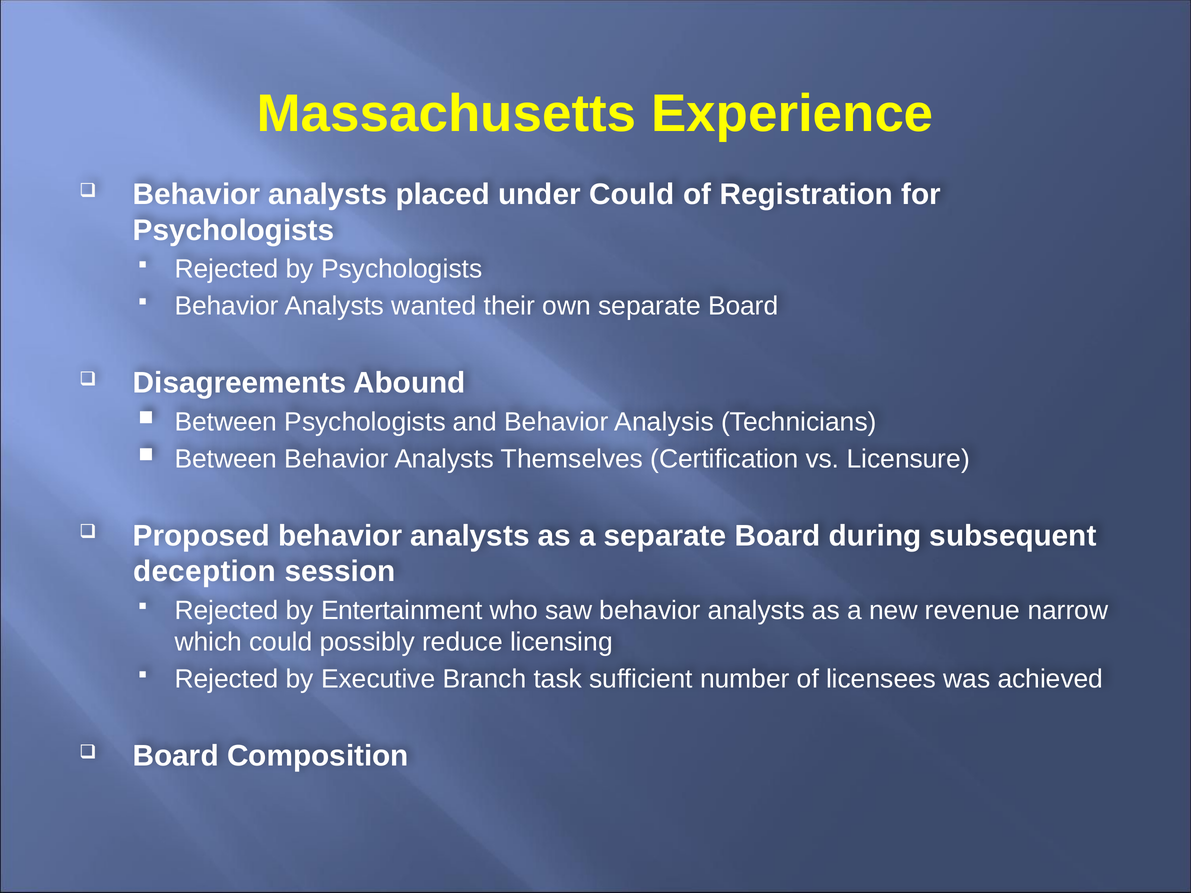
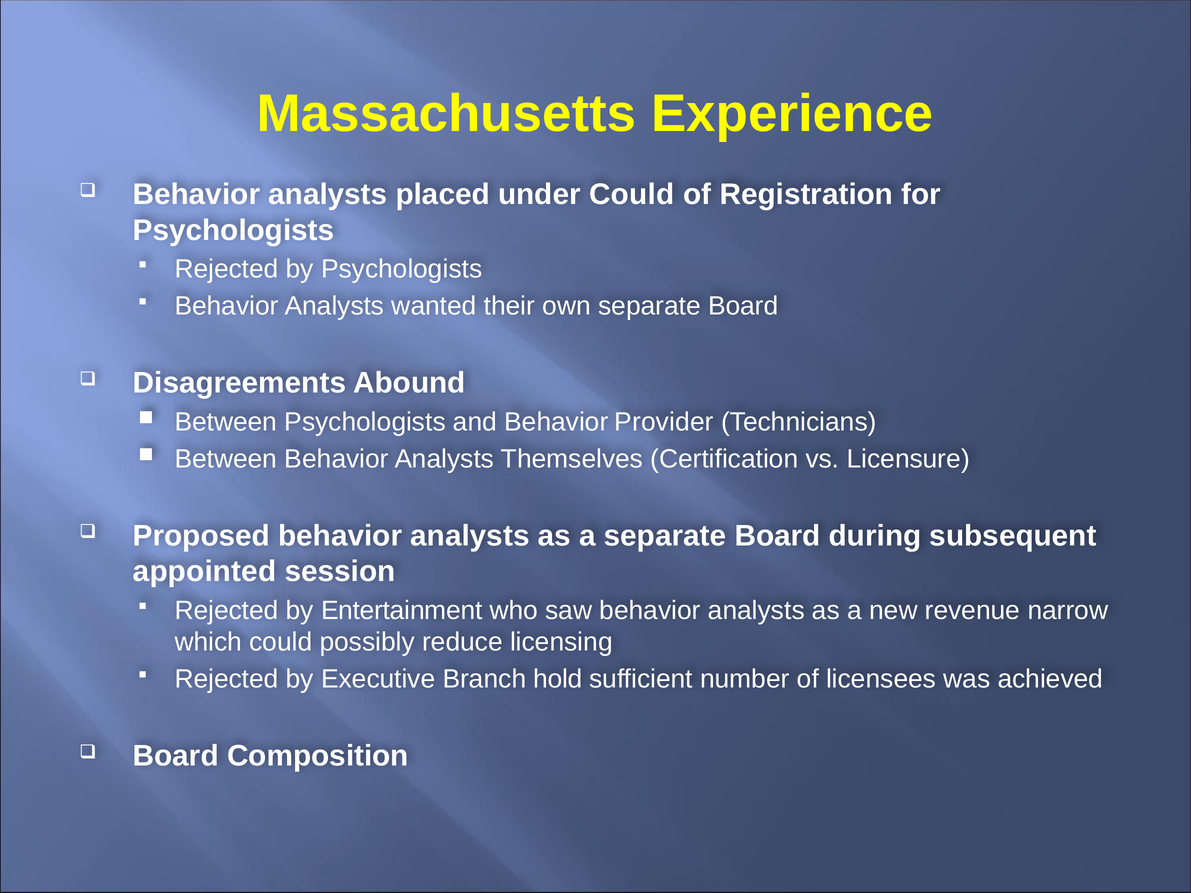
Analysis: Analysis -> Provider
deception: deception -> appointed
task: task -> hold
